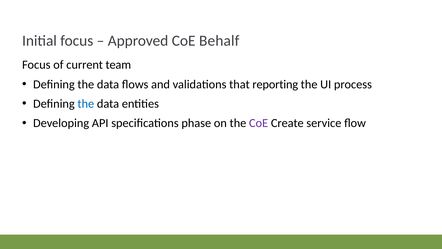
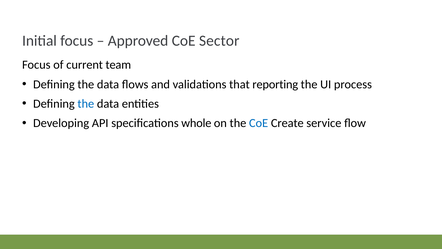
Behalf: Behalf -> Sector
phase: phase -> whole
CoE at (259, 123) colour: purple -> blue
